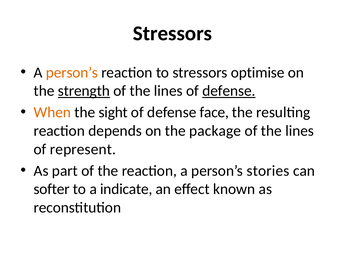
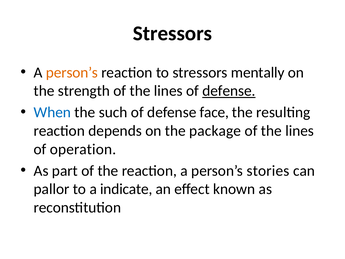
optimise: optimise -> mentally
strength underline: present -> none
When colour: orange -> blue
sight: sight -> such
represent: represent -> operation
softer: softer -> pallor
